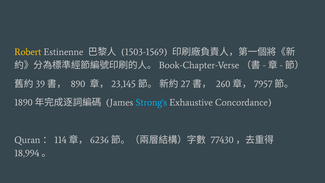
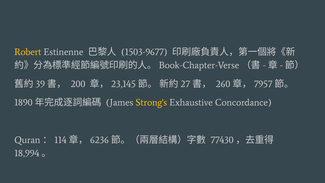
1503-1569: 1503-1569 -> 1503-9677
890: 890 -> 200
Strong's colour: light blue -> yellow
